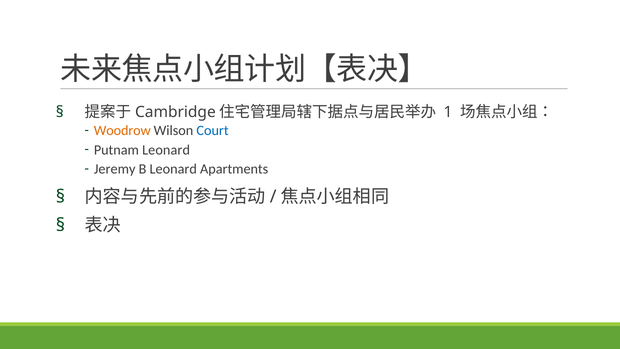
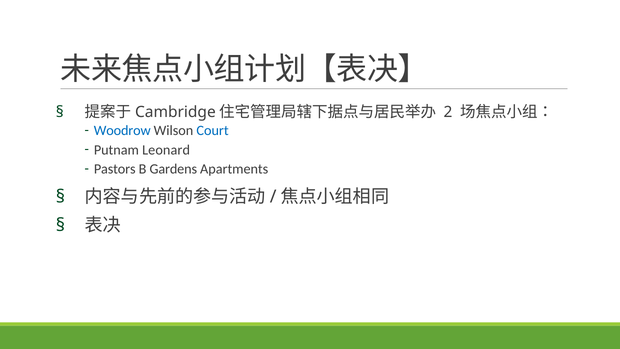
1: 1 -> 2
Woodrow colour: orange -> blue
Jeremy: Jeremy -> Pastors
B Leonard: Leonard -> Gardens
